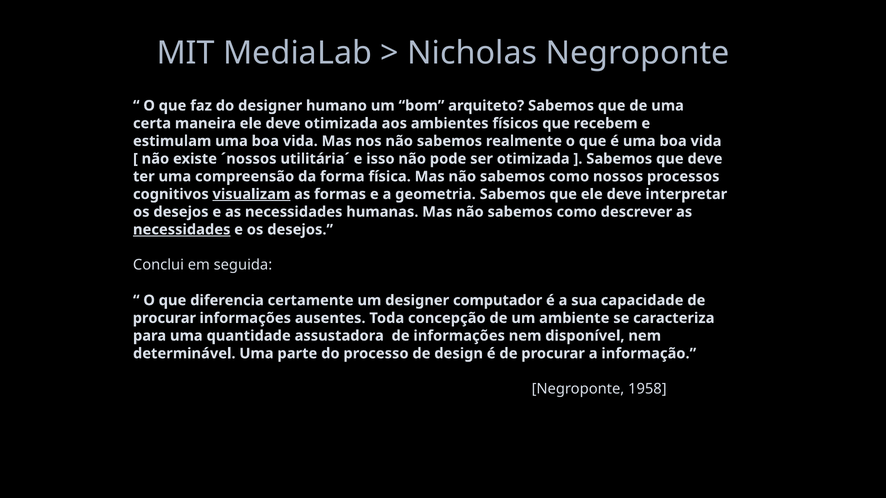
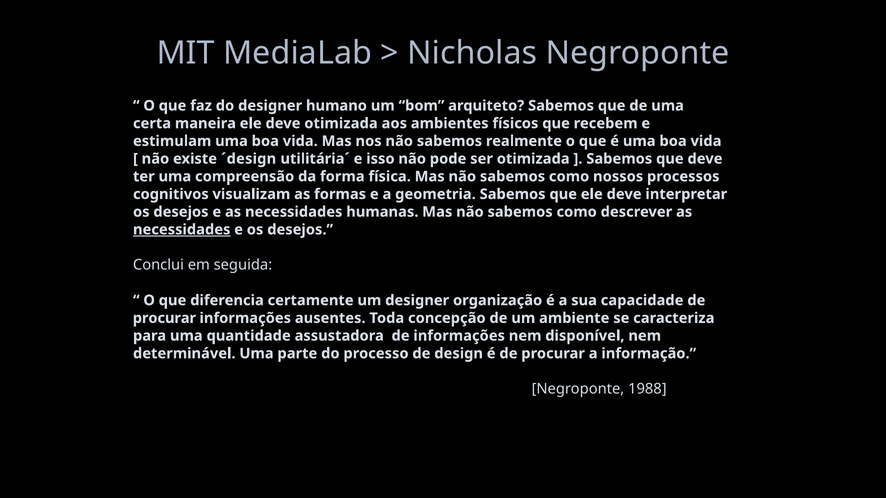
´nossos: ´nossos -> ´design
visualizam underline: present -> none
computador: computador -> organização
1958: 1958 -> 1988
